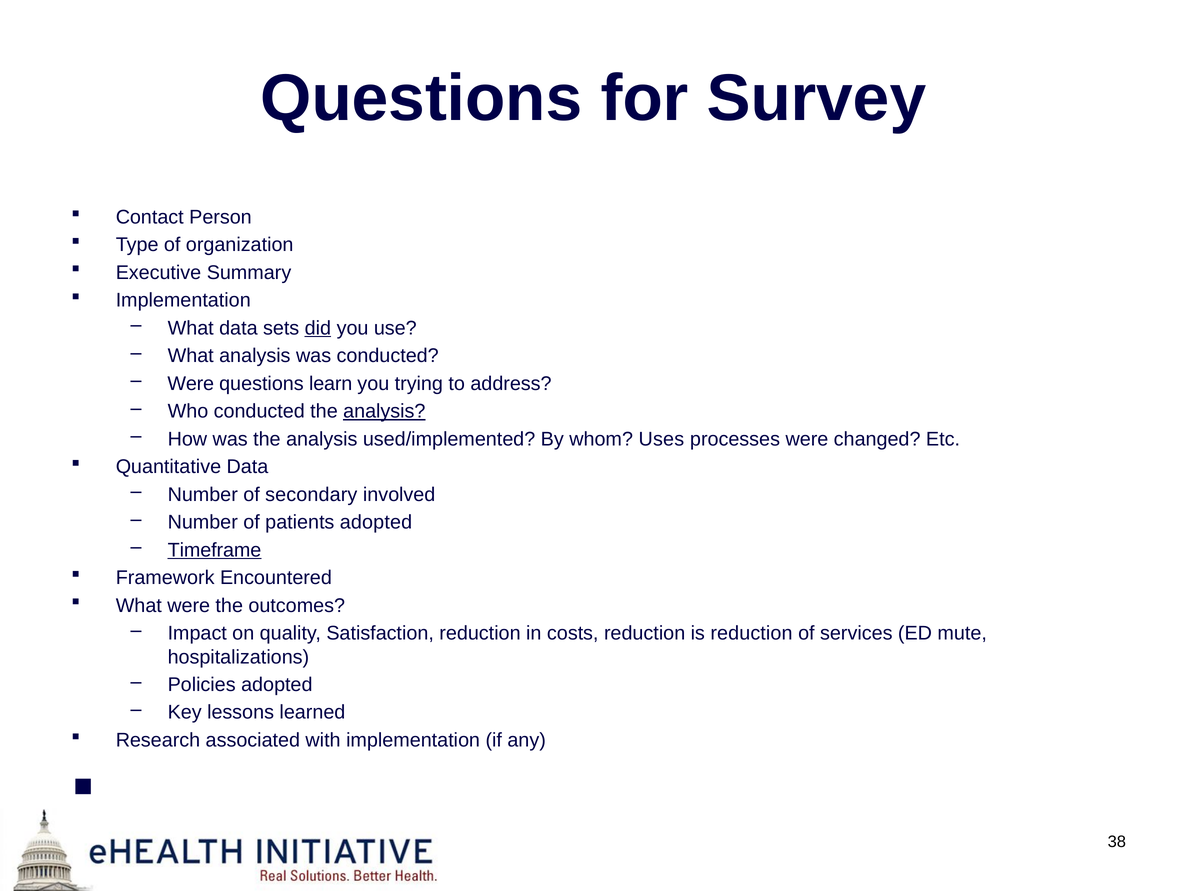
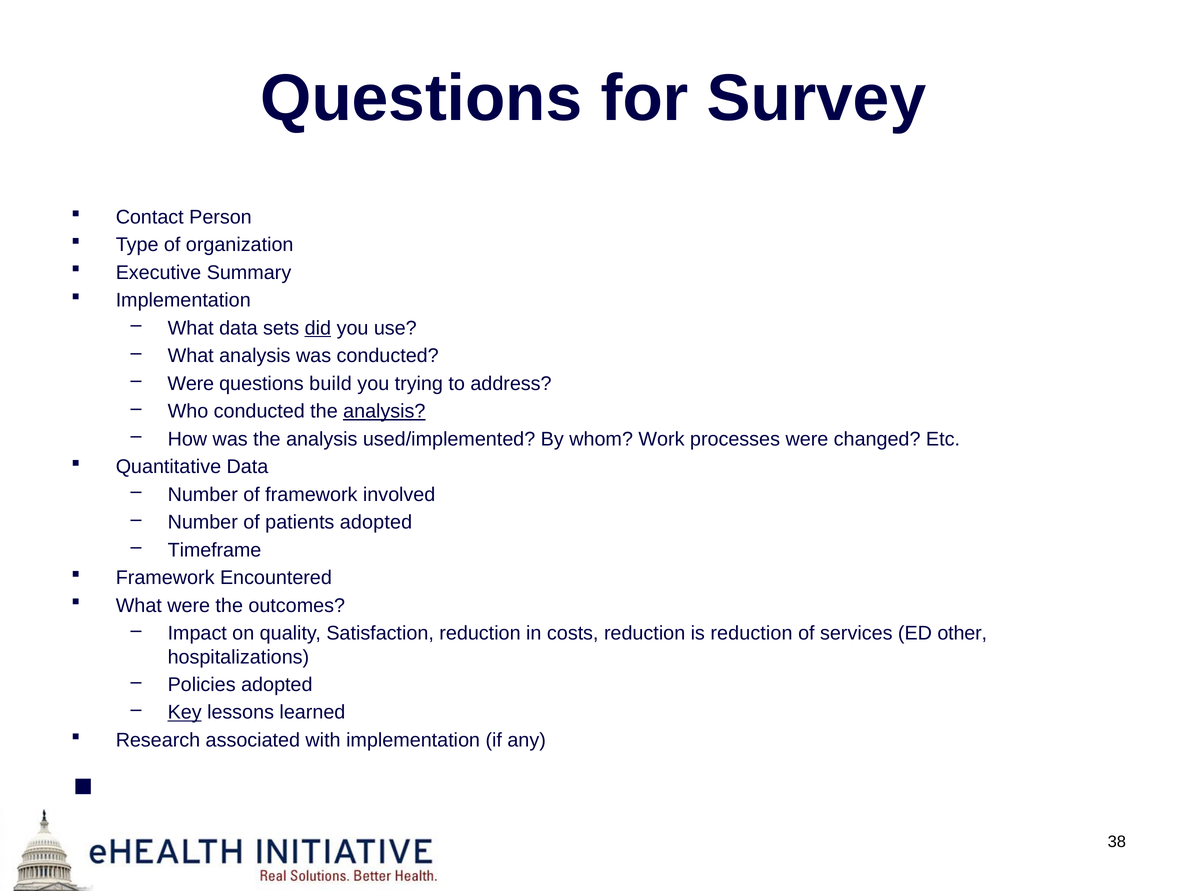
learn: learn -> build
Uses: Uses -> Work
of secondary: secondary -> framework
Timeframe underline: present -> none
mute: mute -> other
Key underline: none -> present
